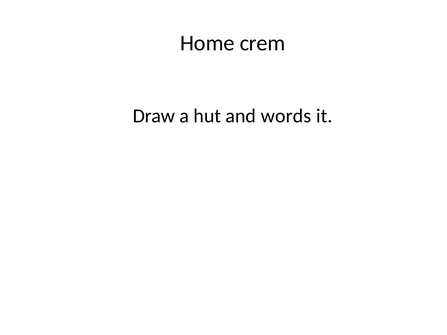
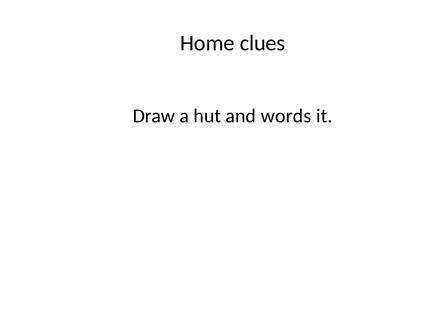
crem: crem -> clues
